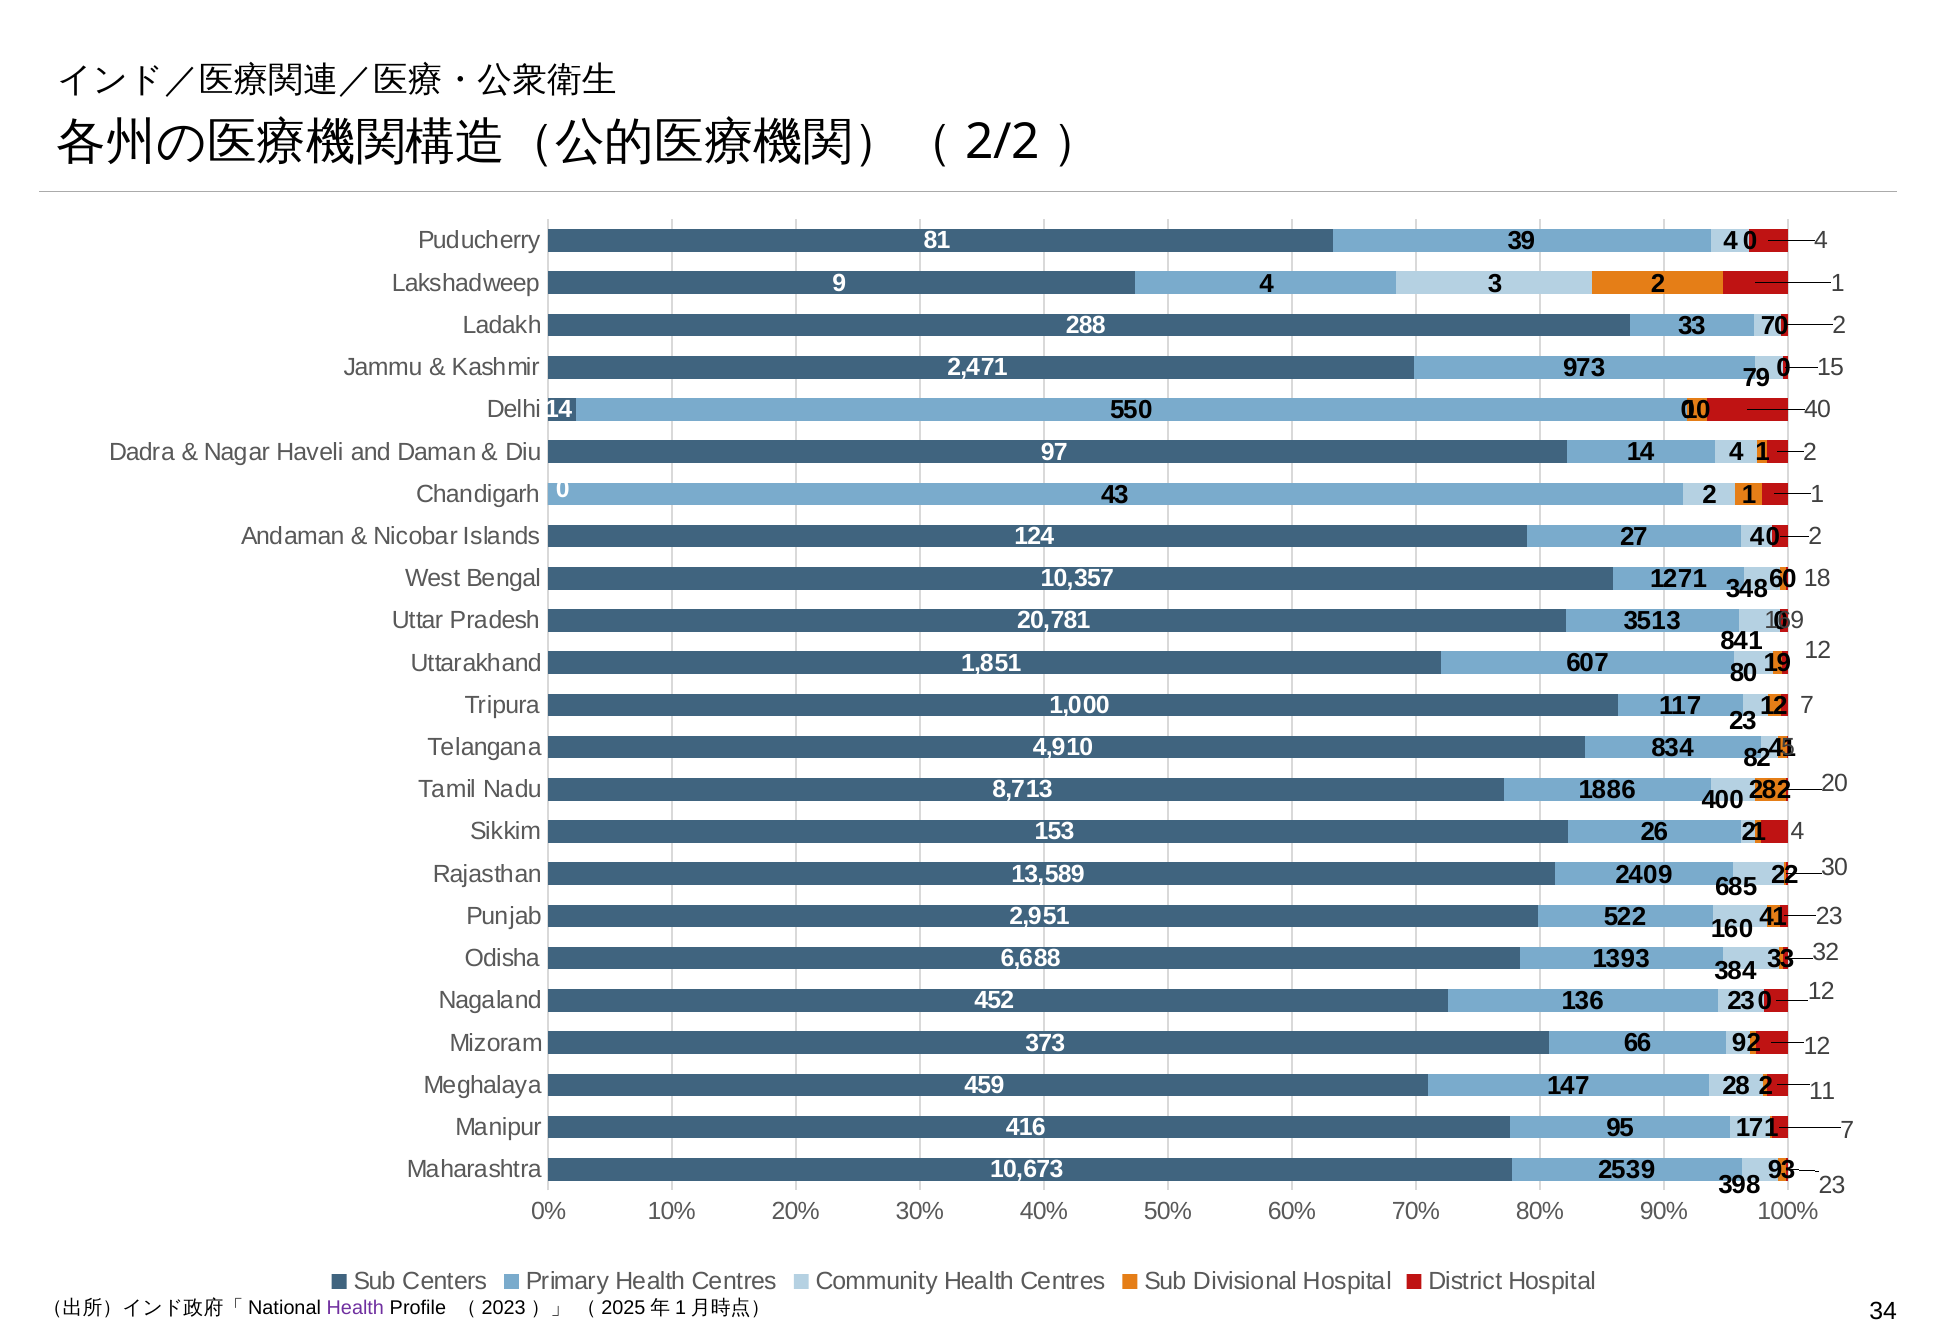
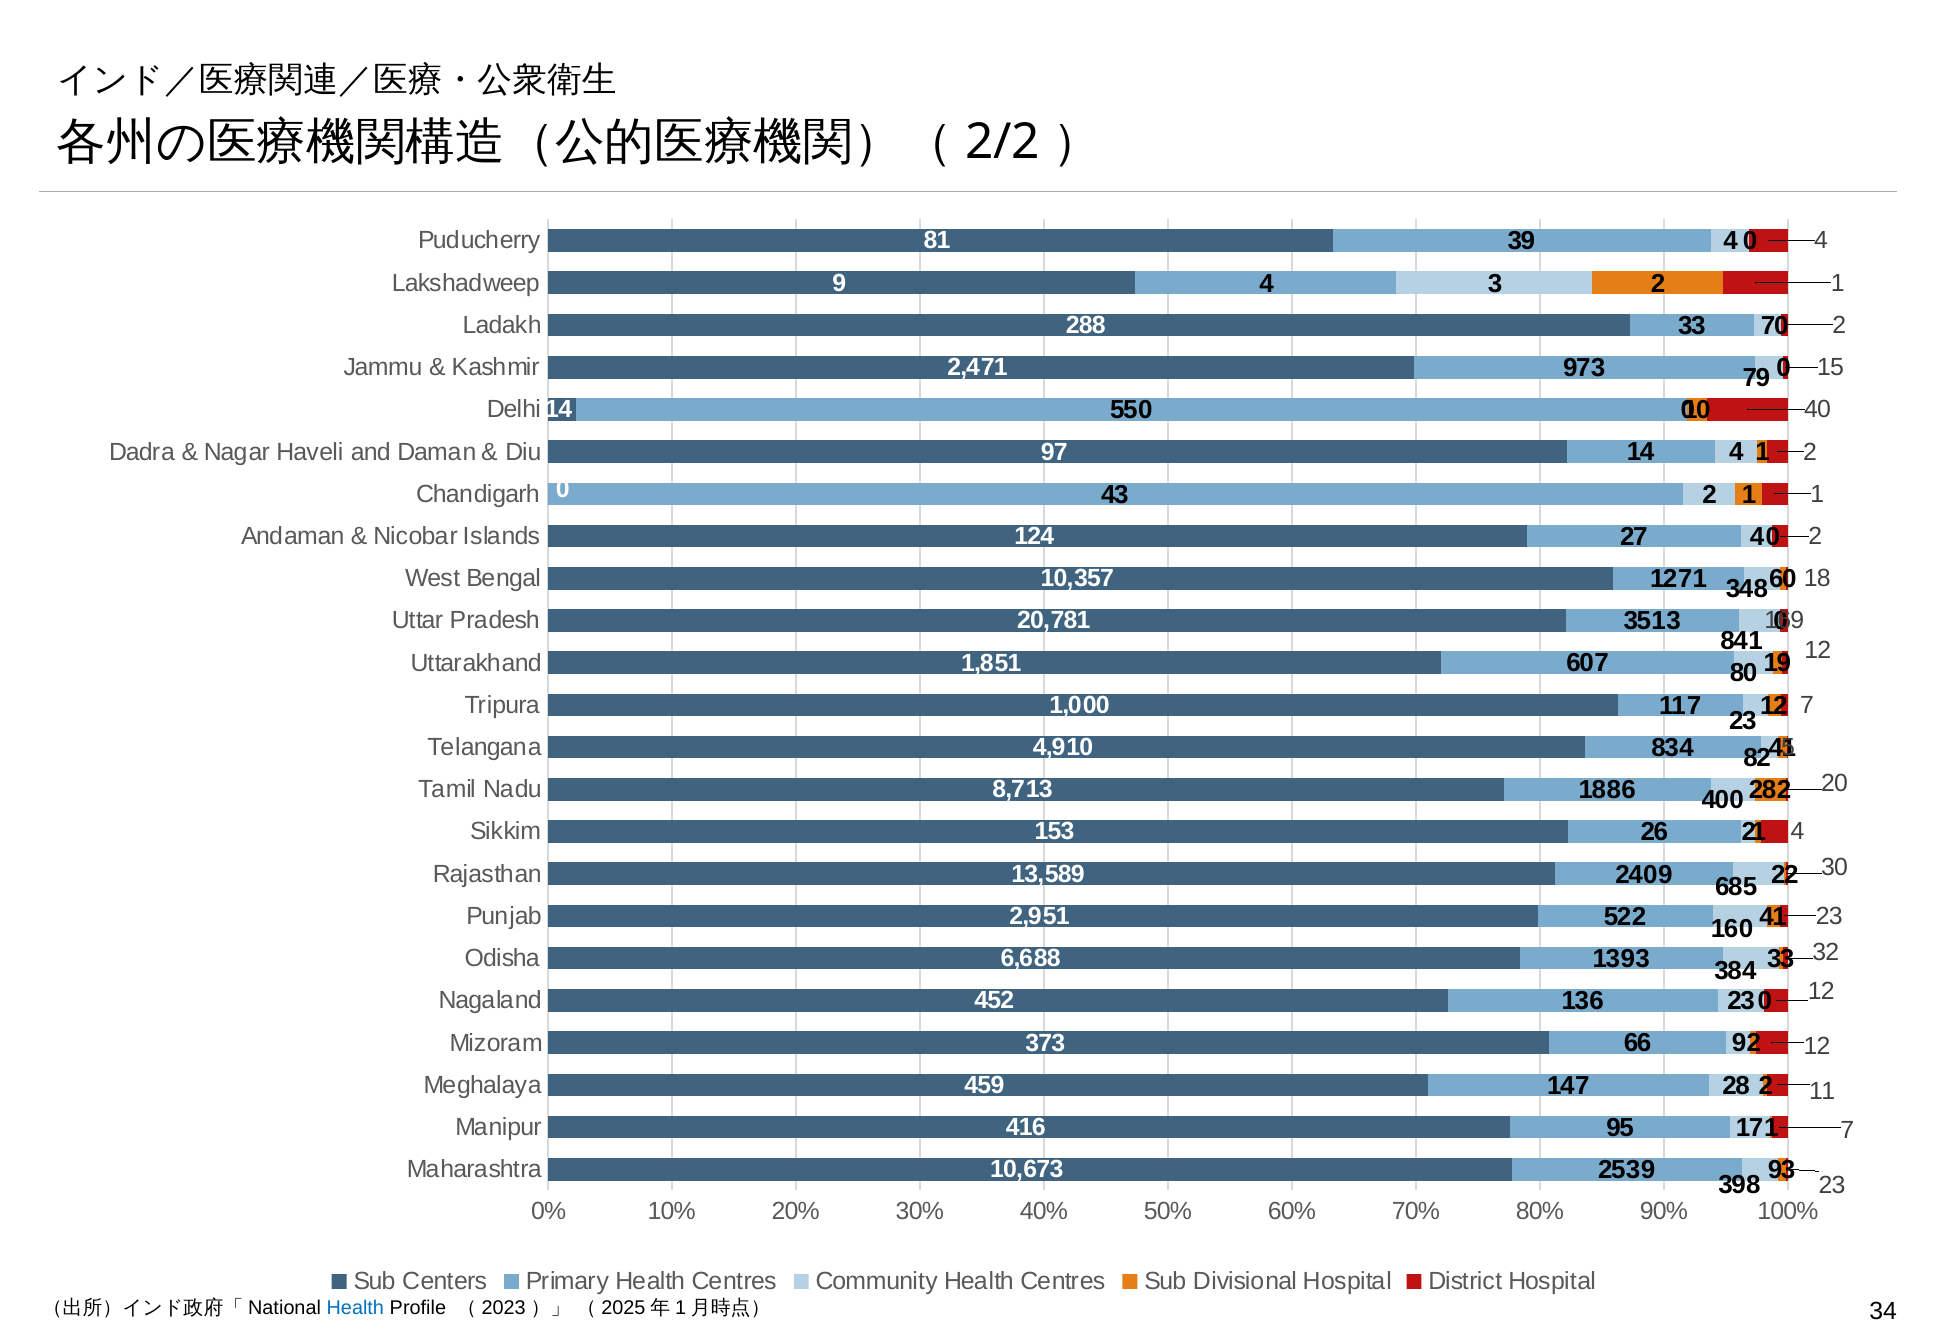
Health at (355, 1308) colour: purple -> blue
